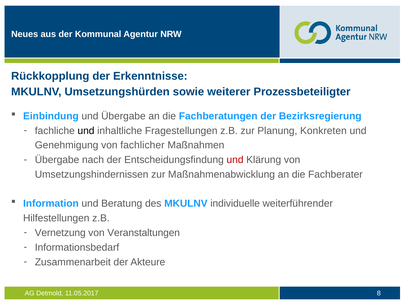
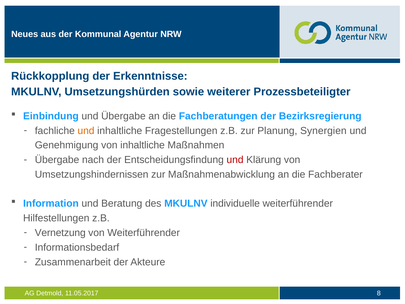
und at (86, 131) colour: black -> orange
Konkreten: Konkreten -> Synergien
von fachlicher: fachlicher -> inhaltliche
von Veranstaltungen: Veranstaltungen -> Weiterführender
